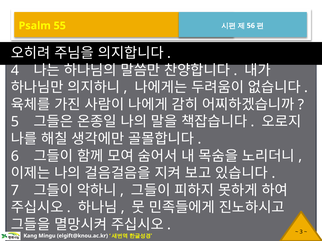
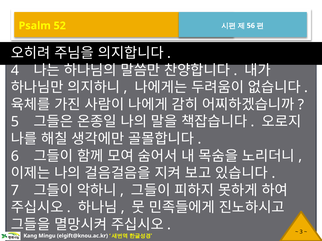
55: 55 -> 52
